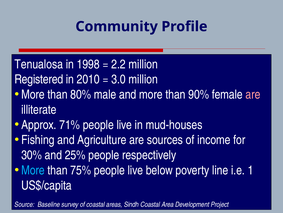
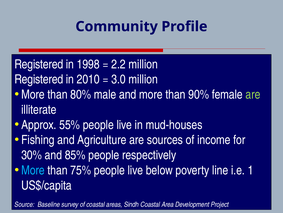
Tenualosa at (39, 64): Tenualosa -> Registered
are at (253, 94) colour: pink -> light green
71%: 71% -> 55%
25%: 25% -> 85%
